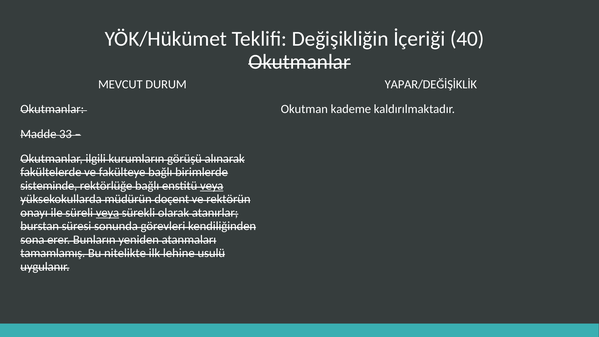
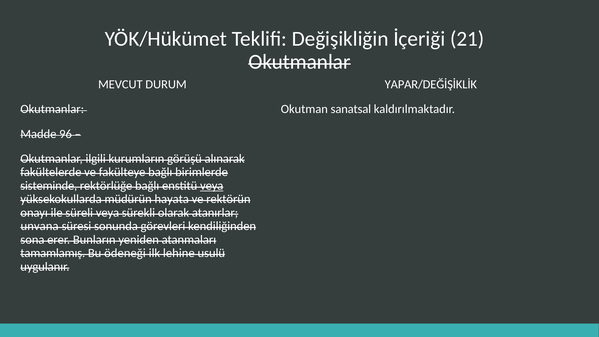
40: 40 -> 21
kademe: kademe -> sanatsal
33: 33 -> 96
doçent: doçent -> hayata
veya at (107, 213) underline: present -> none
burstan: burstan -> unvana
nitelikte: nitelikte -> ödeneği
